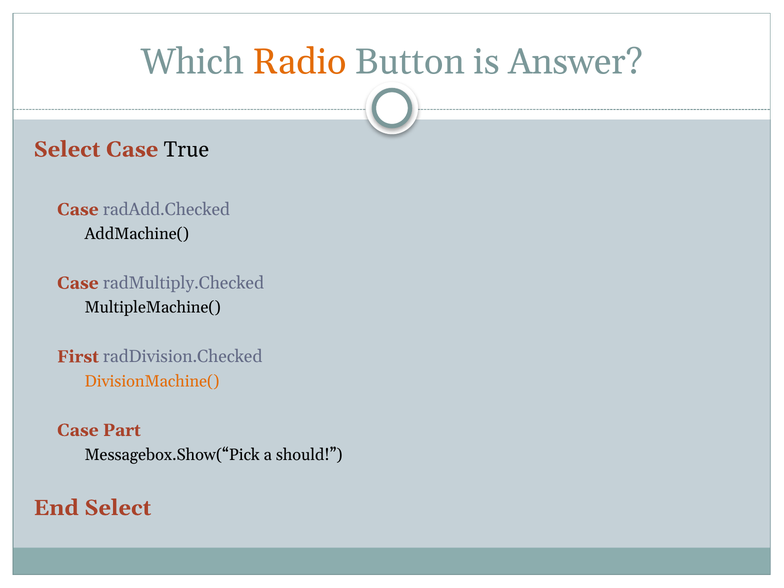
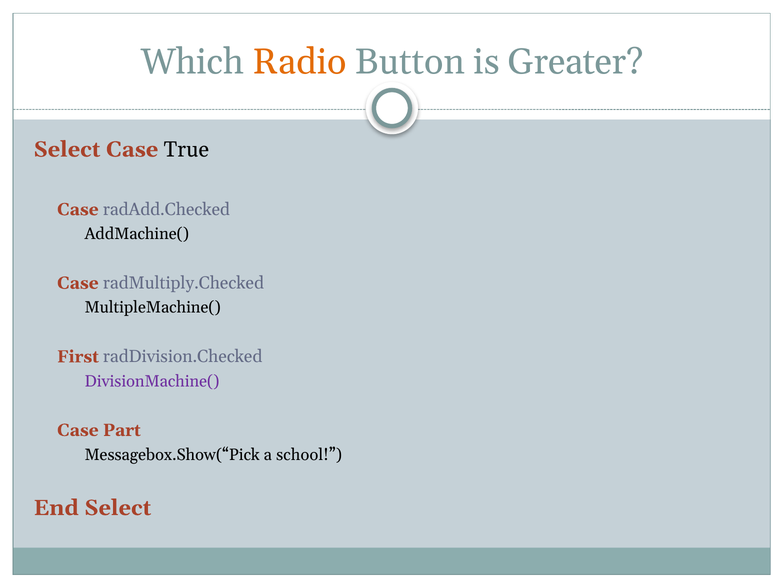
Answer: Answer -> Greater
DivisionMachine( colour: orange -> purple
should: should -> school
